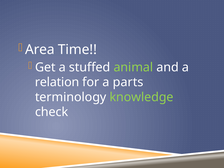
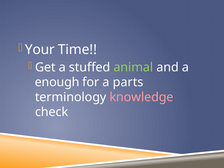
Area: Area -> Your
relation: relation -> enough
knowledge colour: light green -> pink
